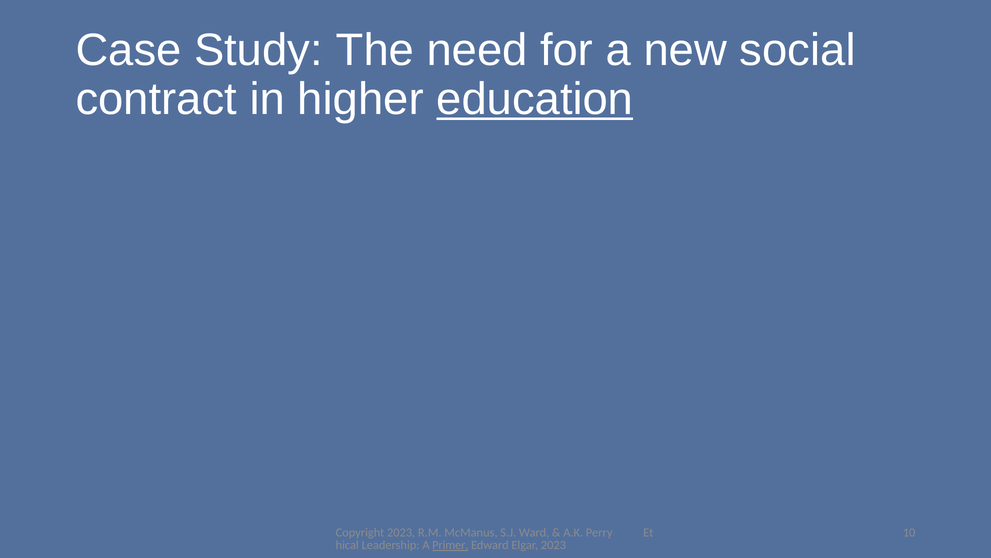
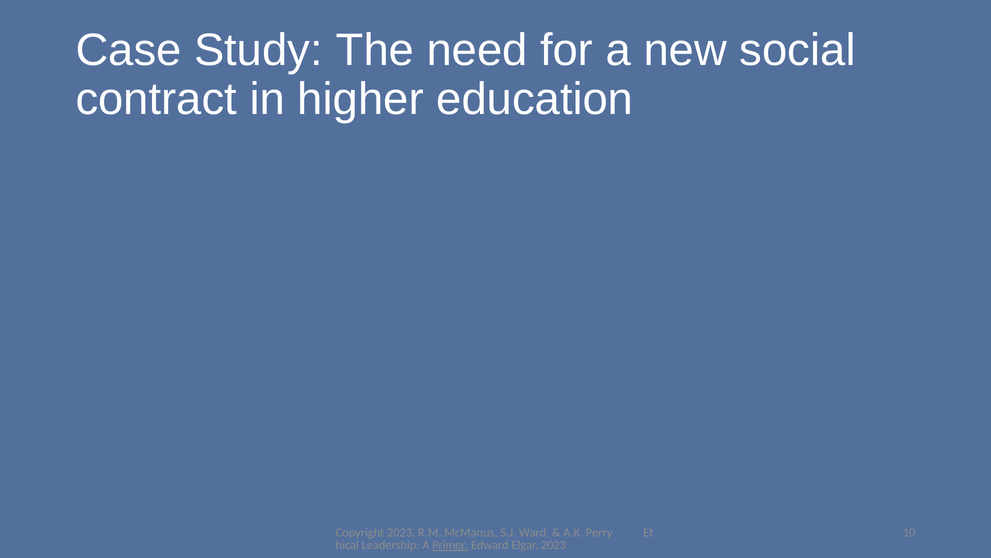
education underline: present -> none
